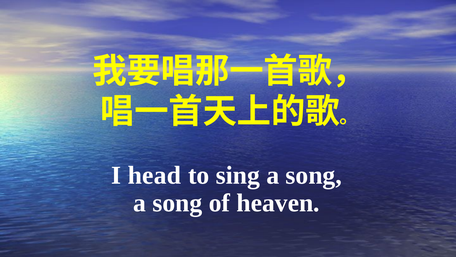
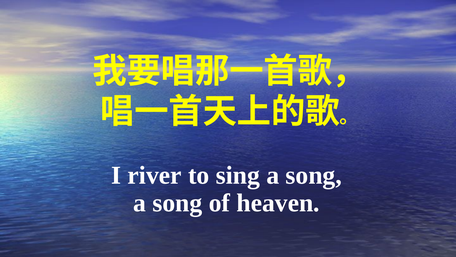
head: head -> river
